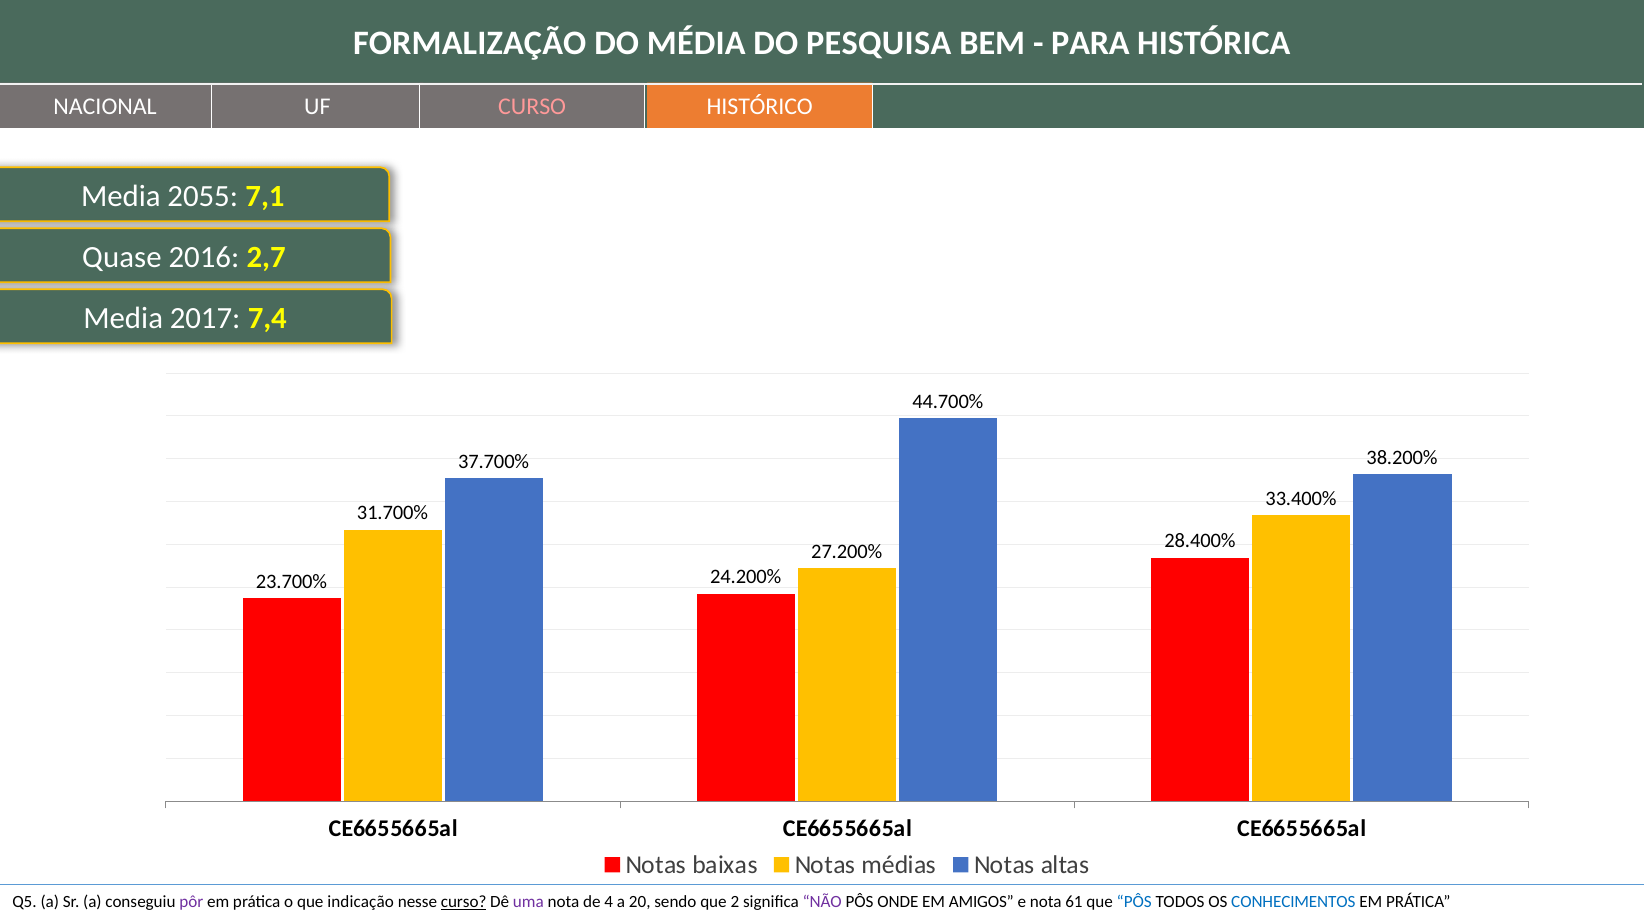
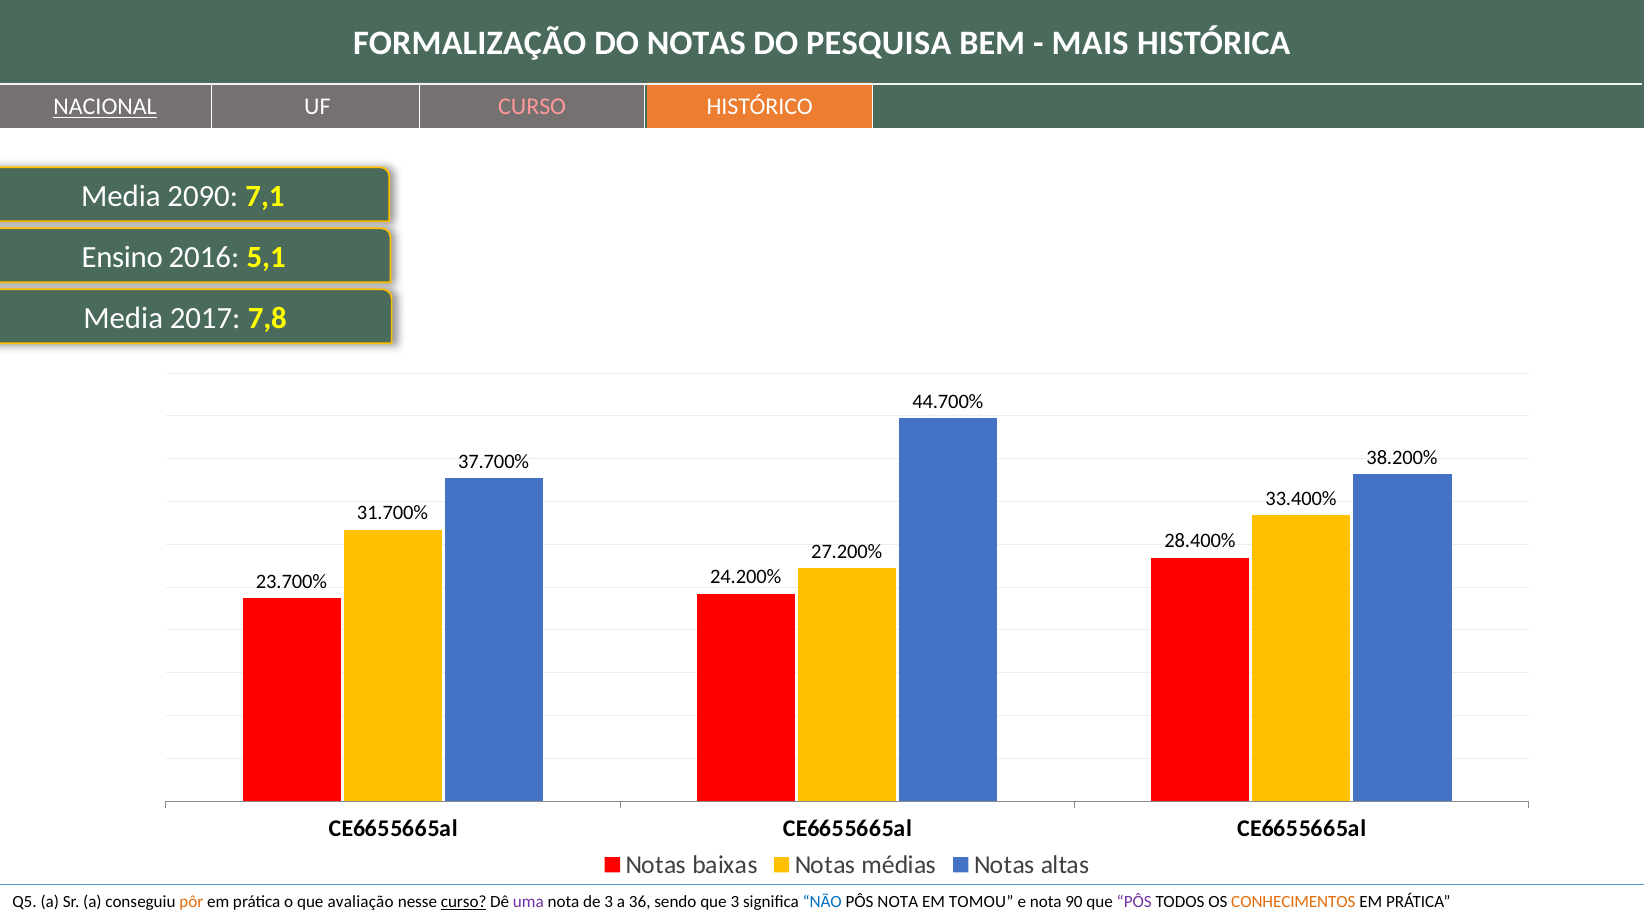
DO MÉDIA: MÉDIA -> NOTAS
PARA: PARA -> MAIS
NACIONAL underline: none -> present
2055: 2055 -> 2090
Quase: Quase -> Ensino
2,7: 2,7 -> 5,1
7,4: 7,4 -> 7,8
pôr colour: purple -> orange
indicação: indicação -> avaliação
de 4: 4 -> 3
20: 20 -> 36
que 2: 2 -> 3
NÃO colour: purple -> blue
PÔS ONDE: ONDE -> NOTA
AMIGOS: AMIGOS -> TOMOU
61: 61 -> 90
PÔS at (1134, 903) colour: blue -> purple
CONHECIMENTOS colour: blue -> orange
